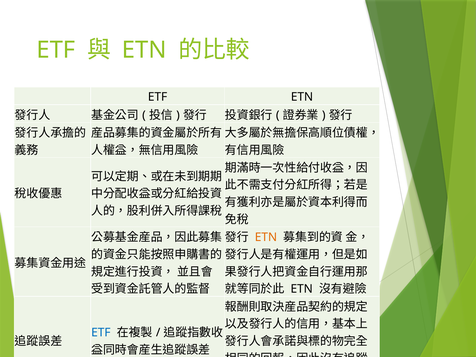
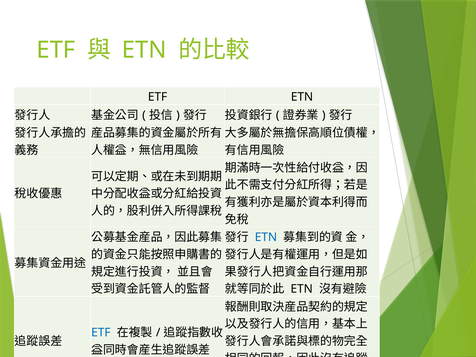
ETN at (266, 237) colour: orange -> blue
